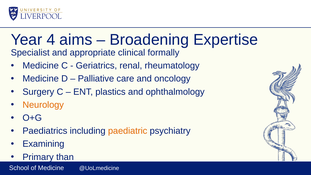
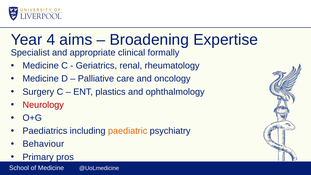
Neurology colour: orange -> red
Examining: Examining -> Behaviour
than: than -> pros
